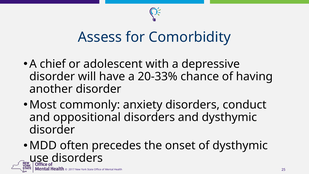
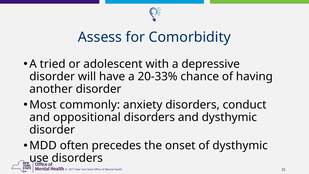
chief: chief -> tried
